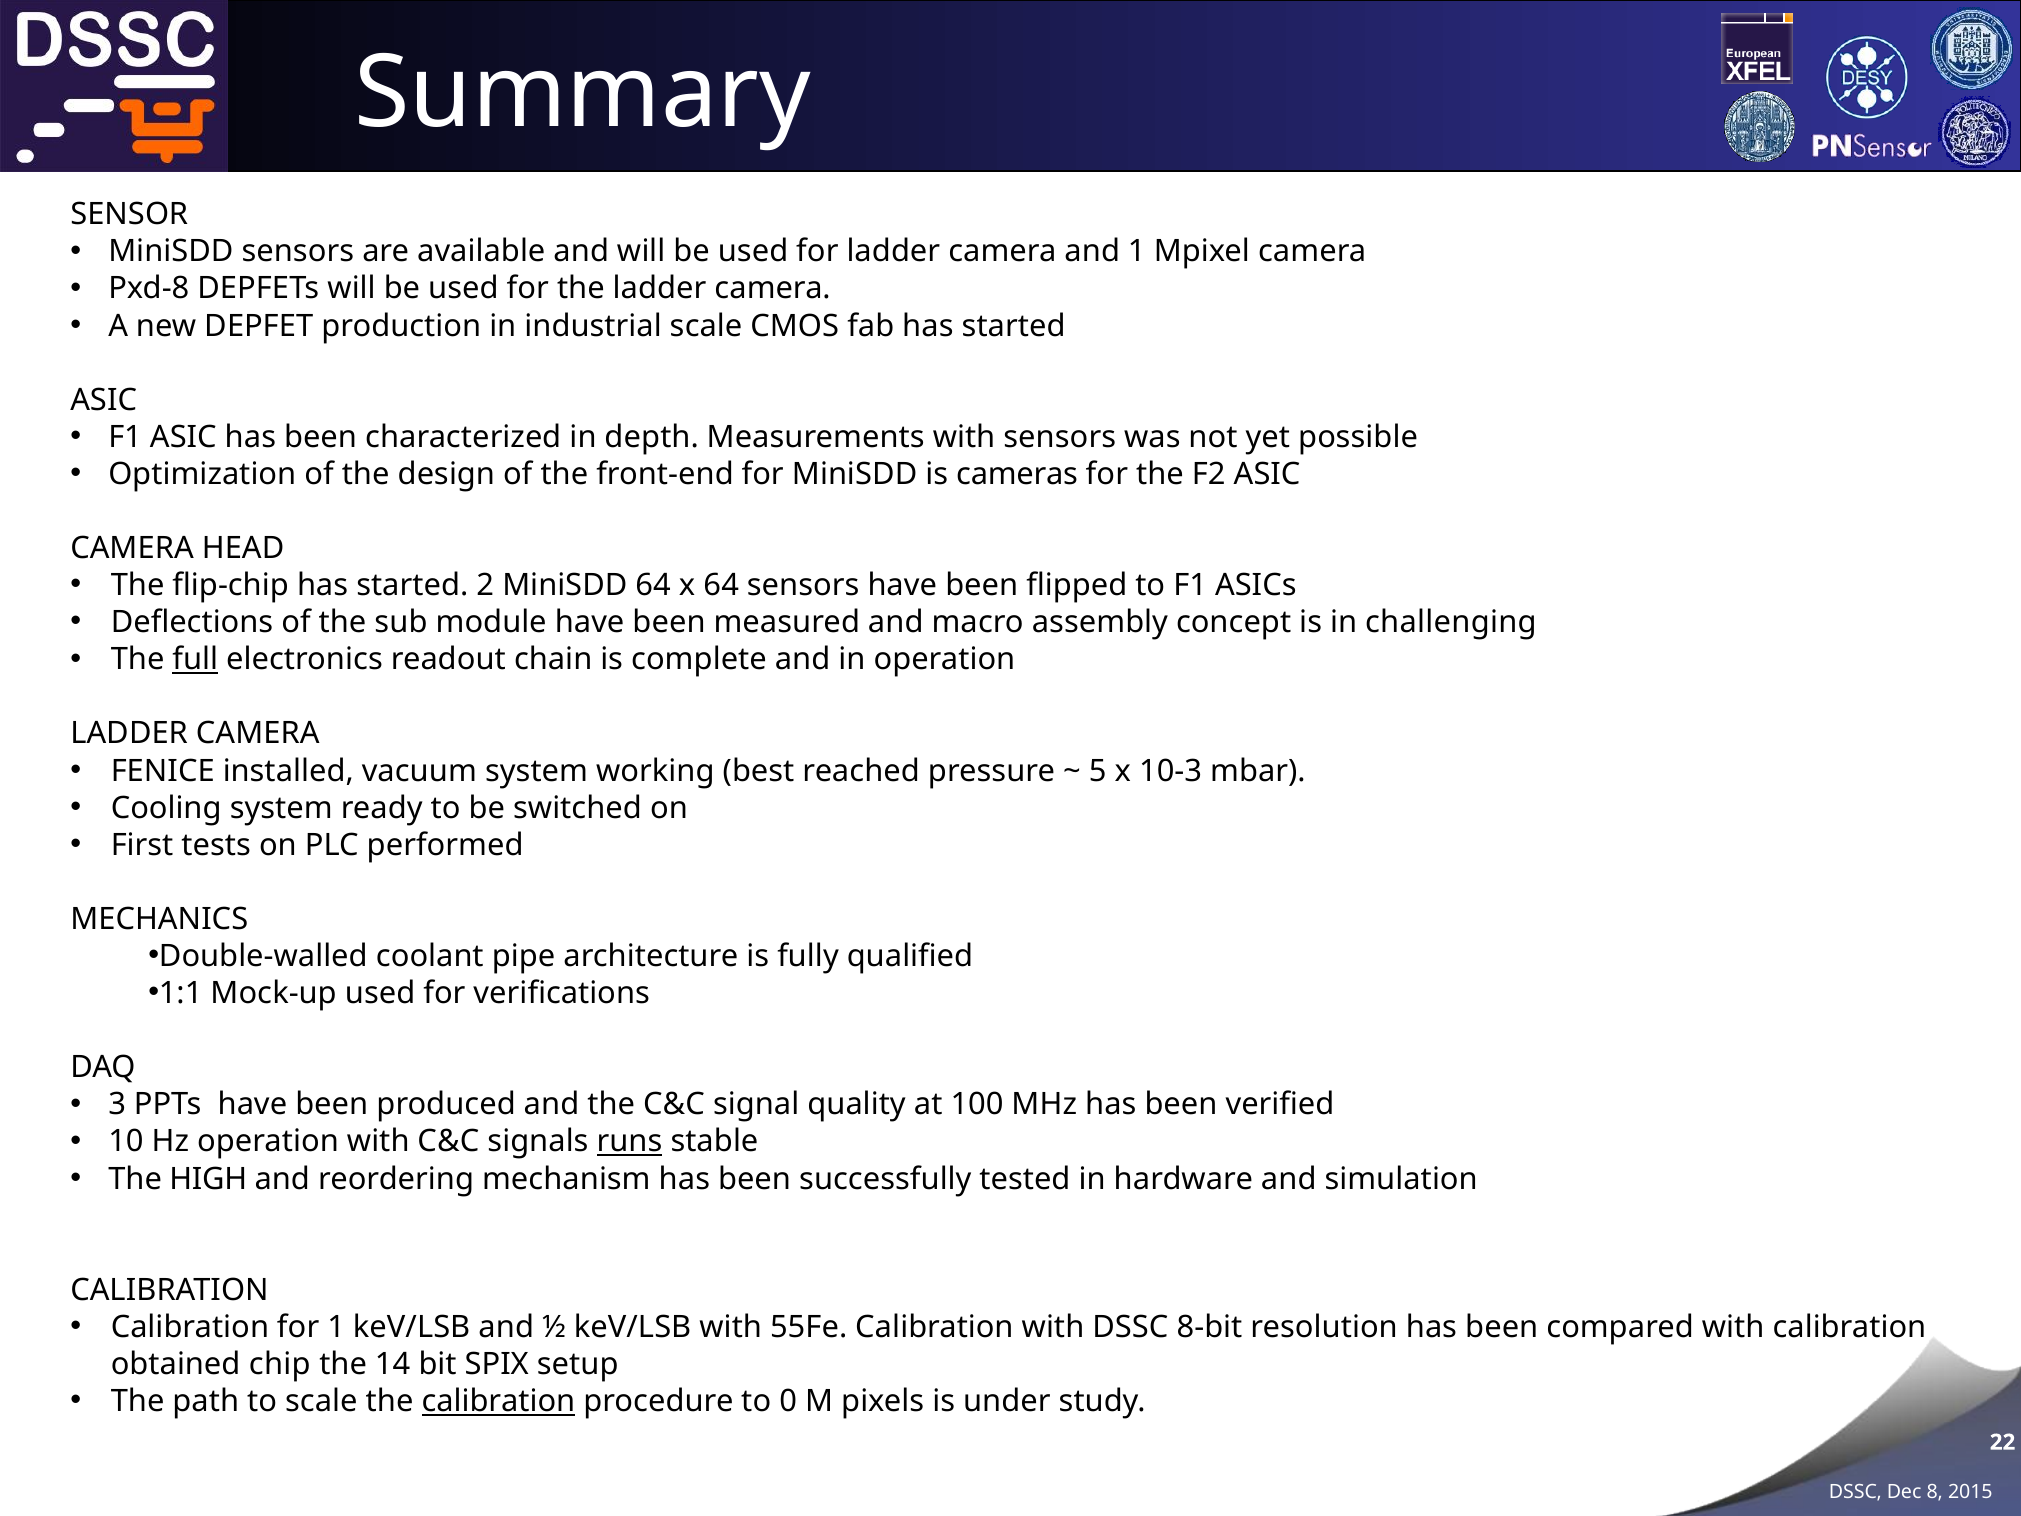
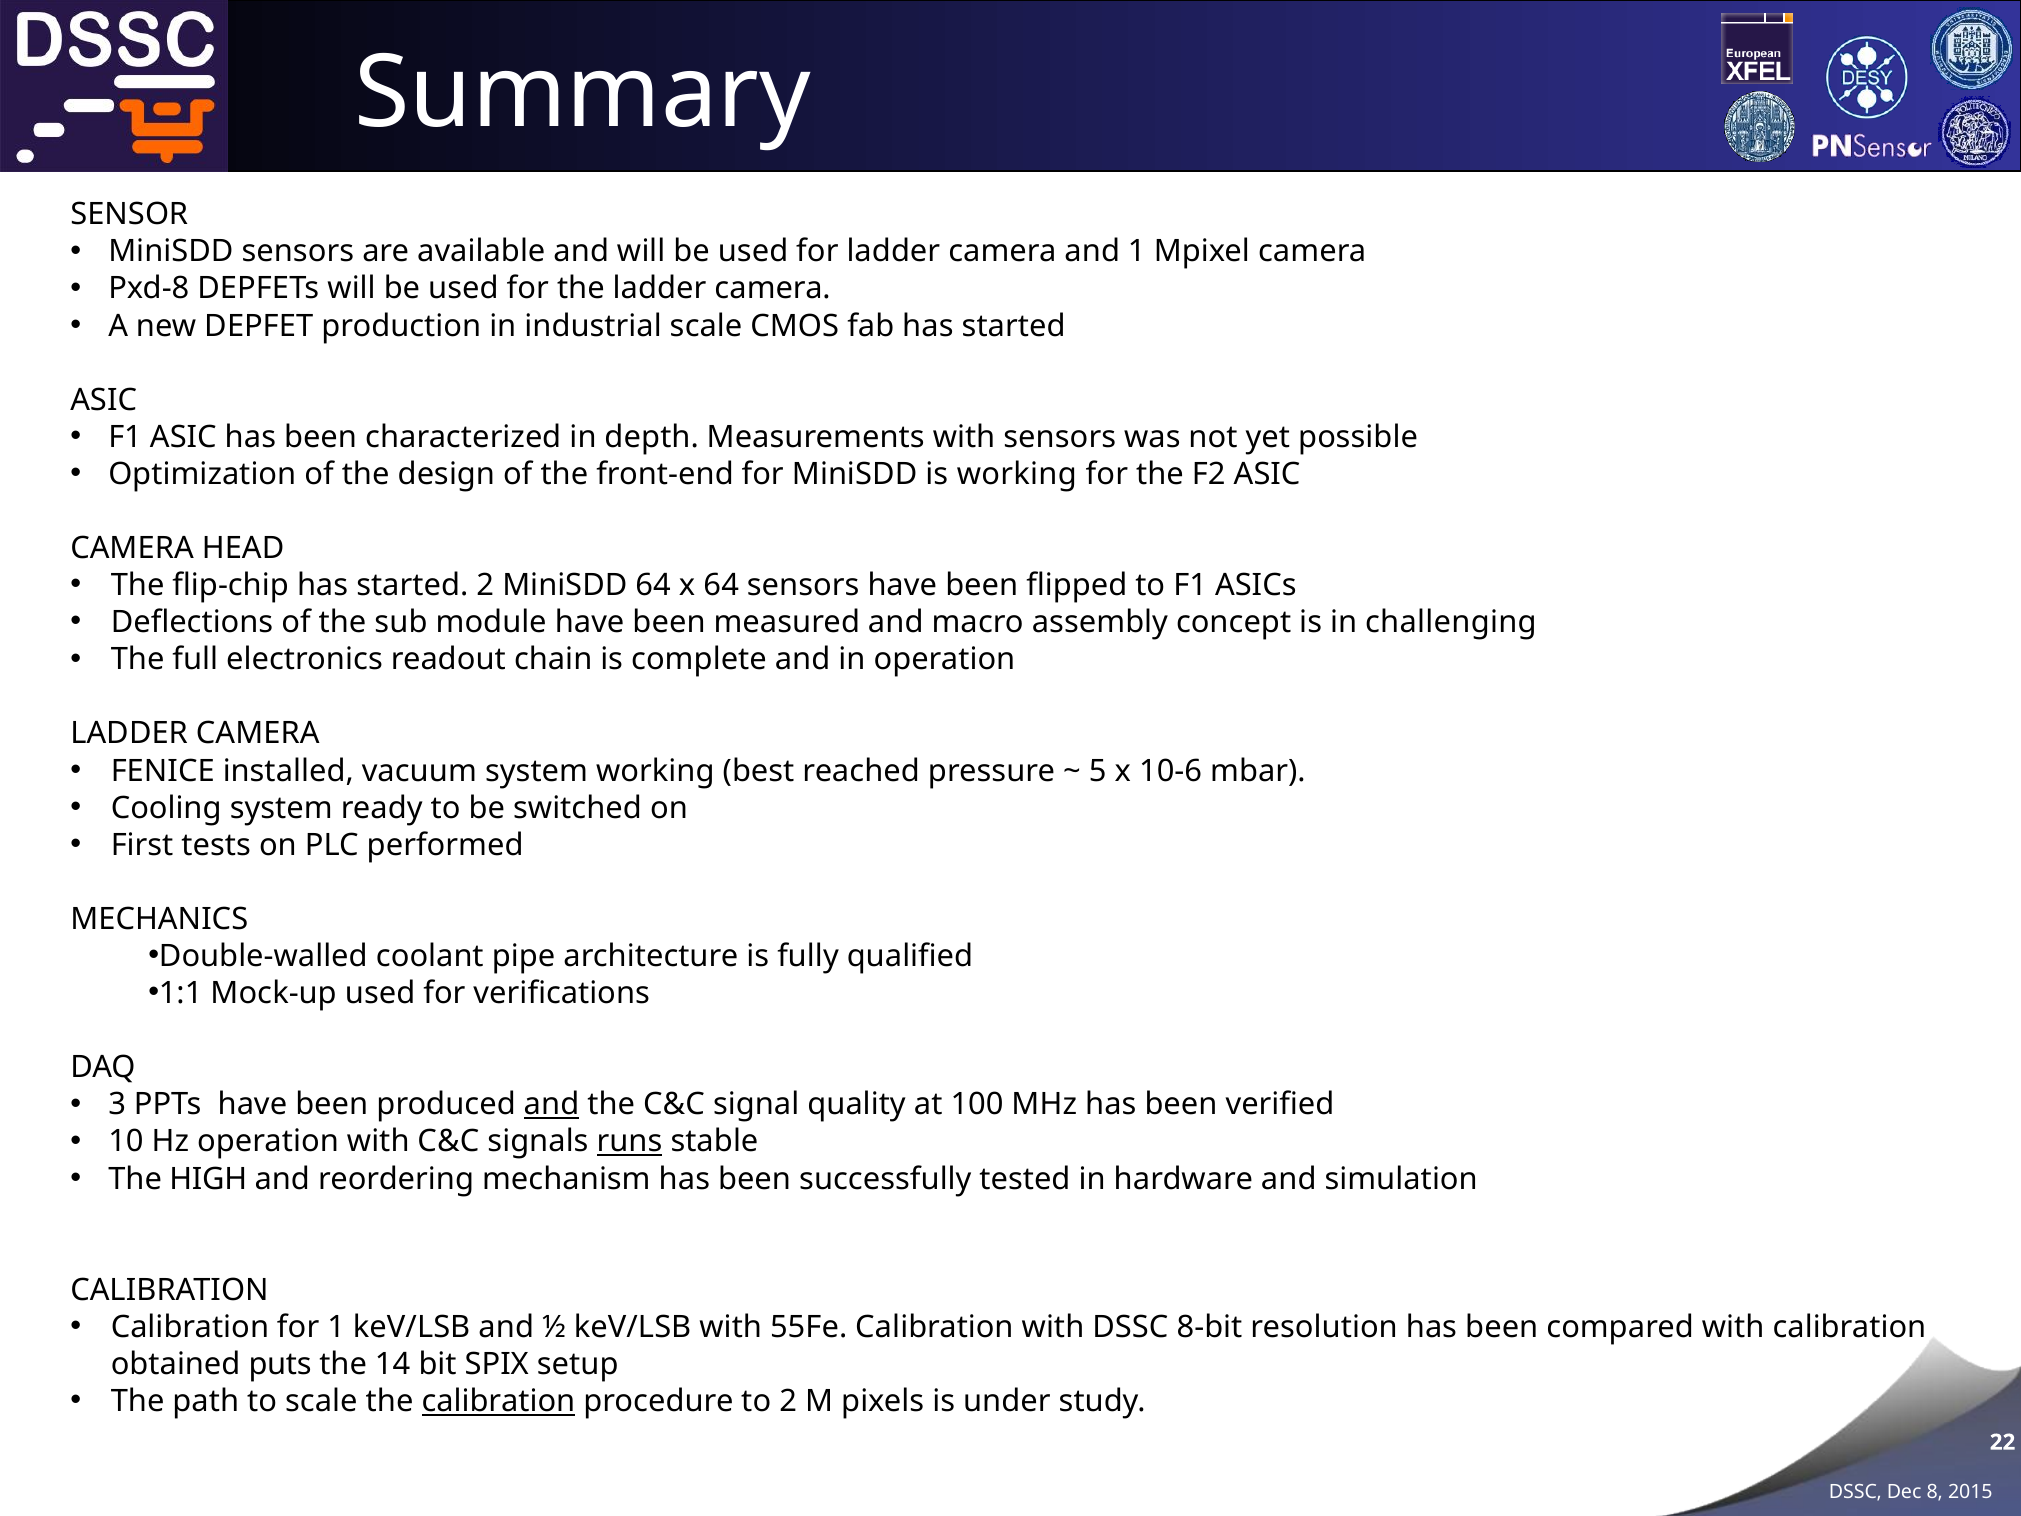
is cameras: cameras -> working
full underline: present -> none
10-3: 10-3 -> 10-6
and at (551, 1104) underline: none -> present
chip: chip -> puts
to 0: 0 -> 2
